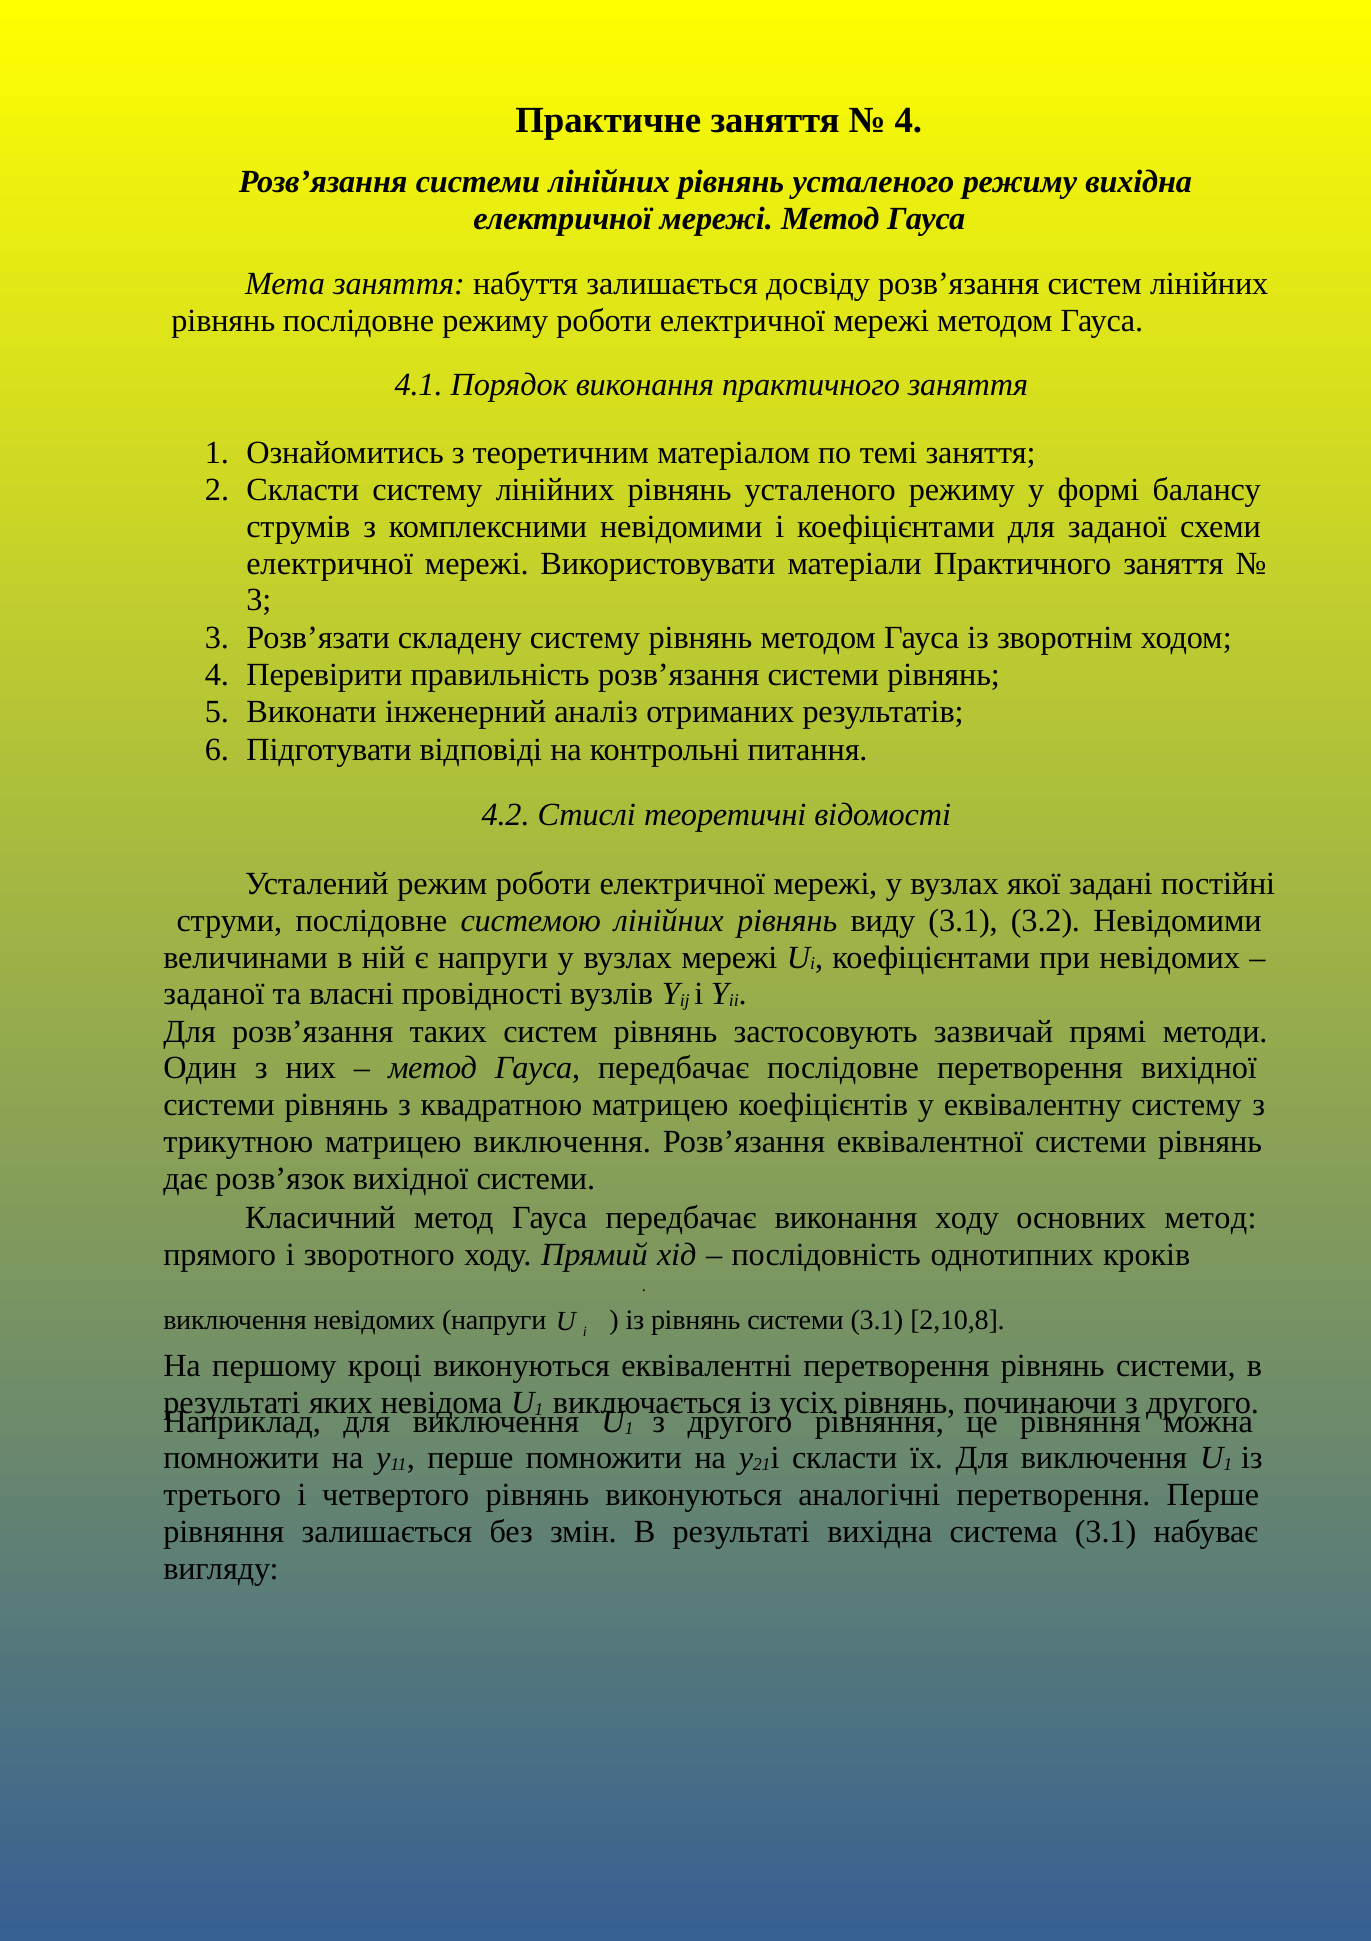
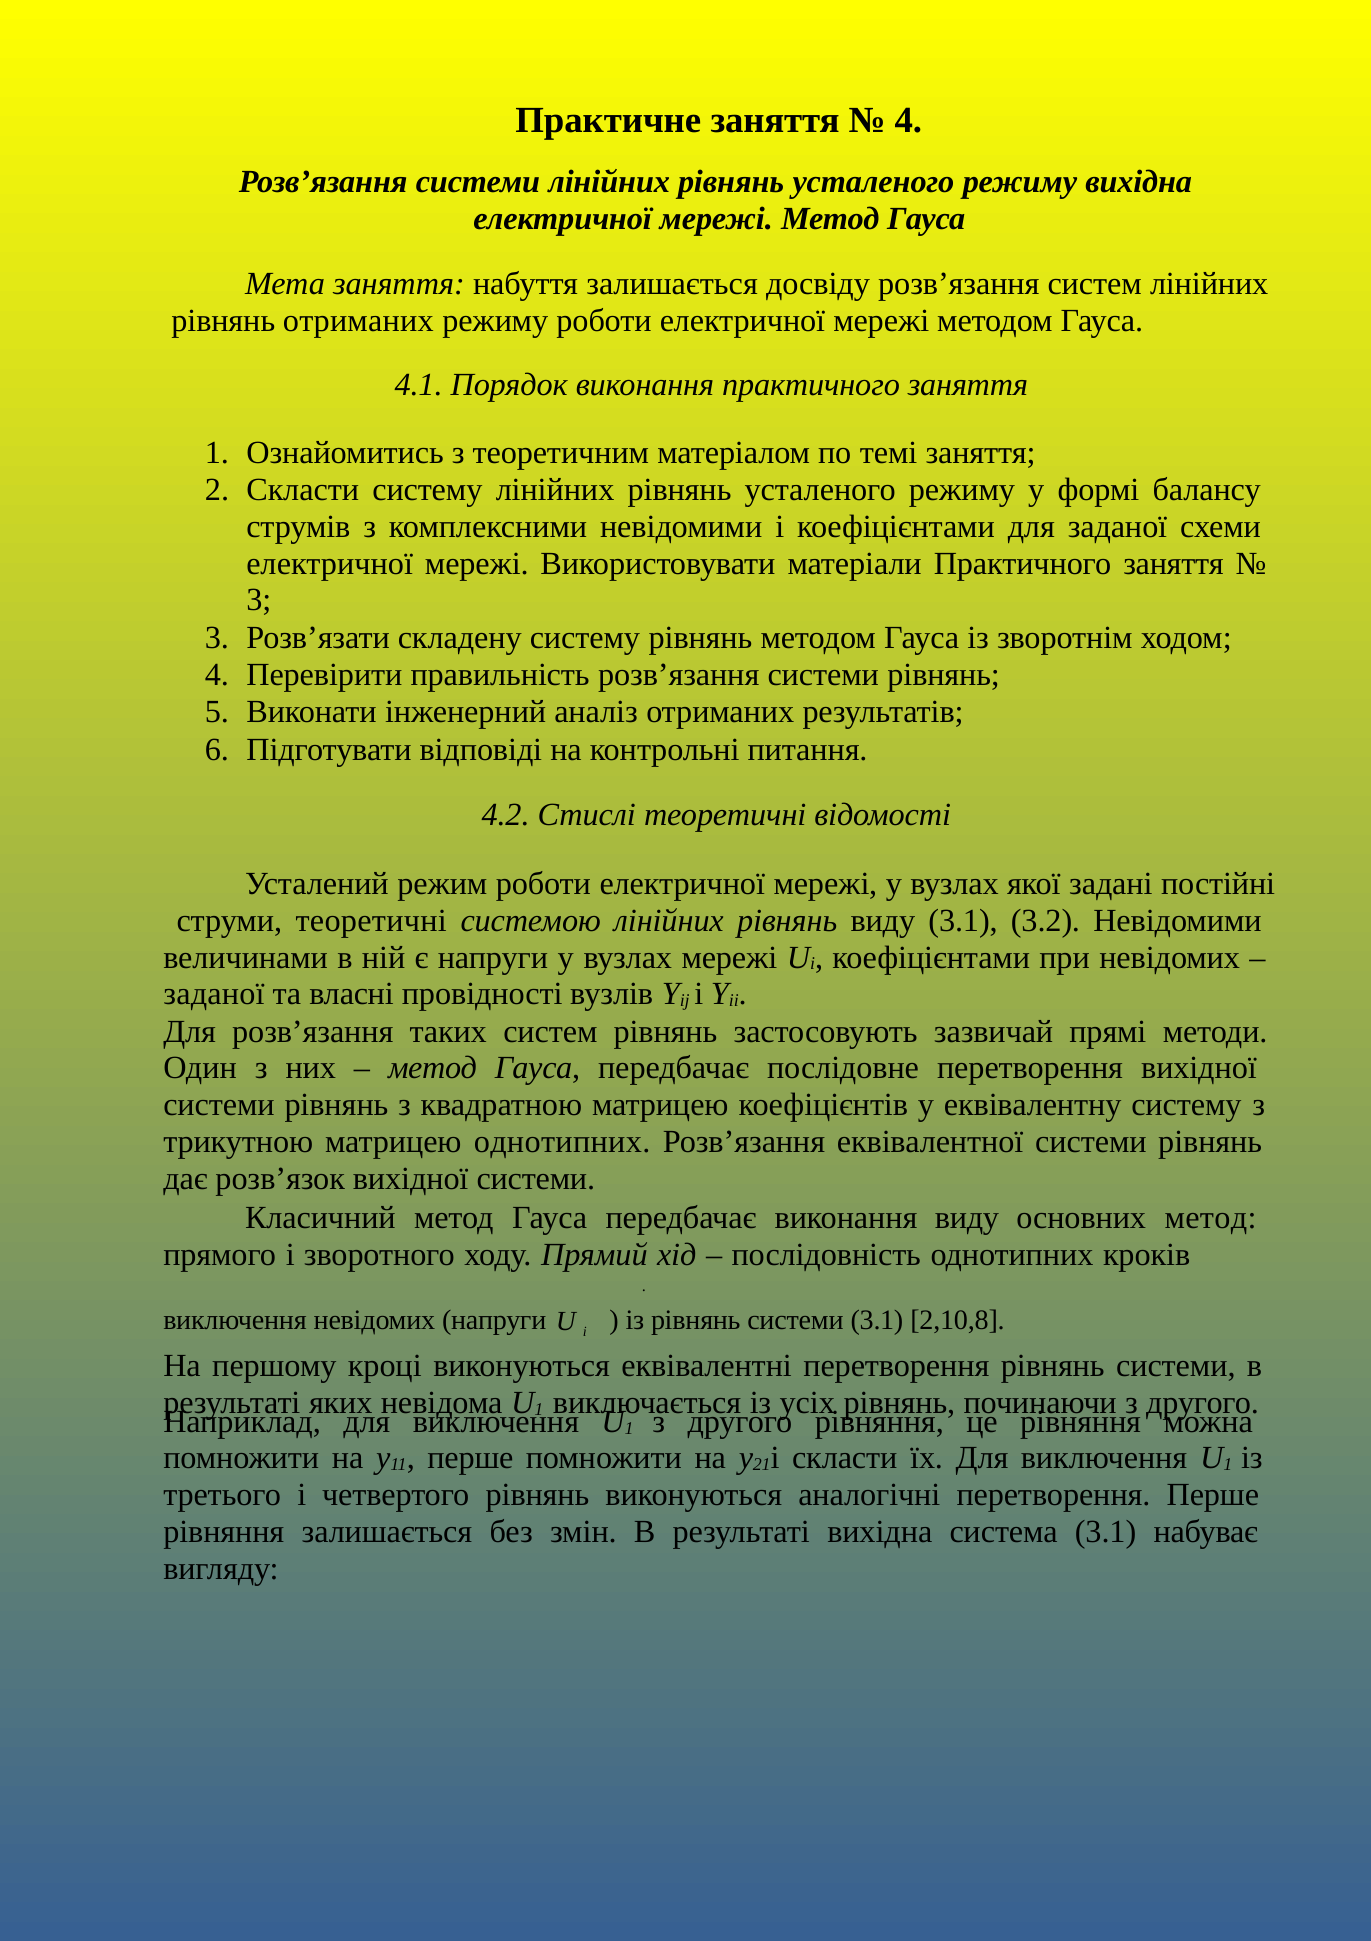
рівнянь послідовне: послідовне -> отриманих
струми послідовне: послідовне -> теоретичні
матрицею виключення: виключення -> однотипних
виконання ходу: ходу -> виду
